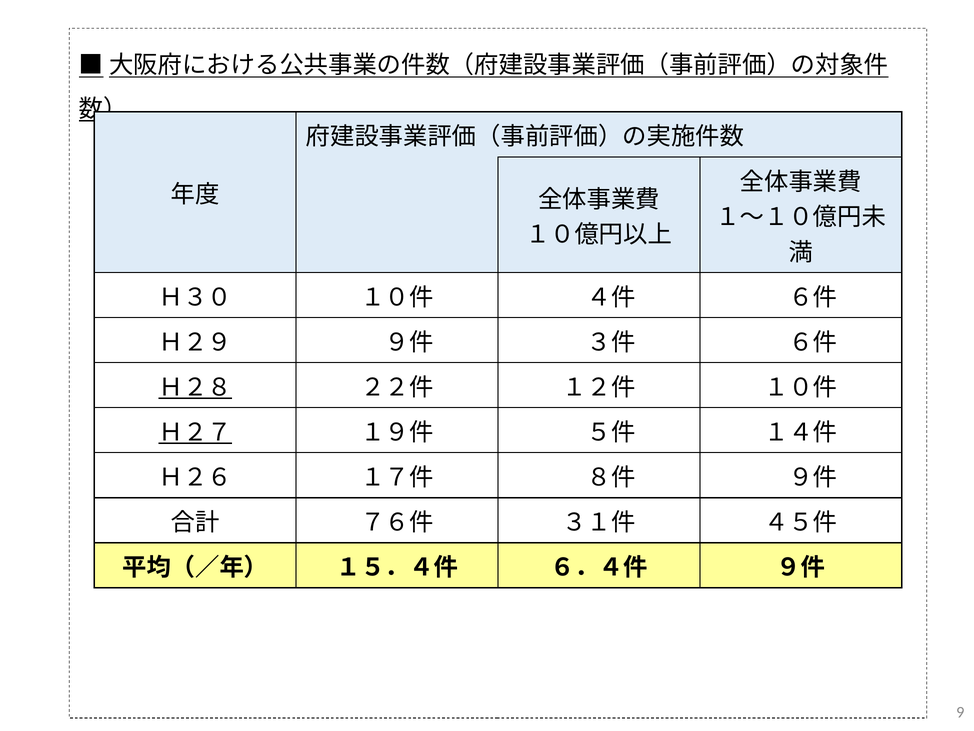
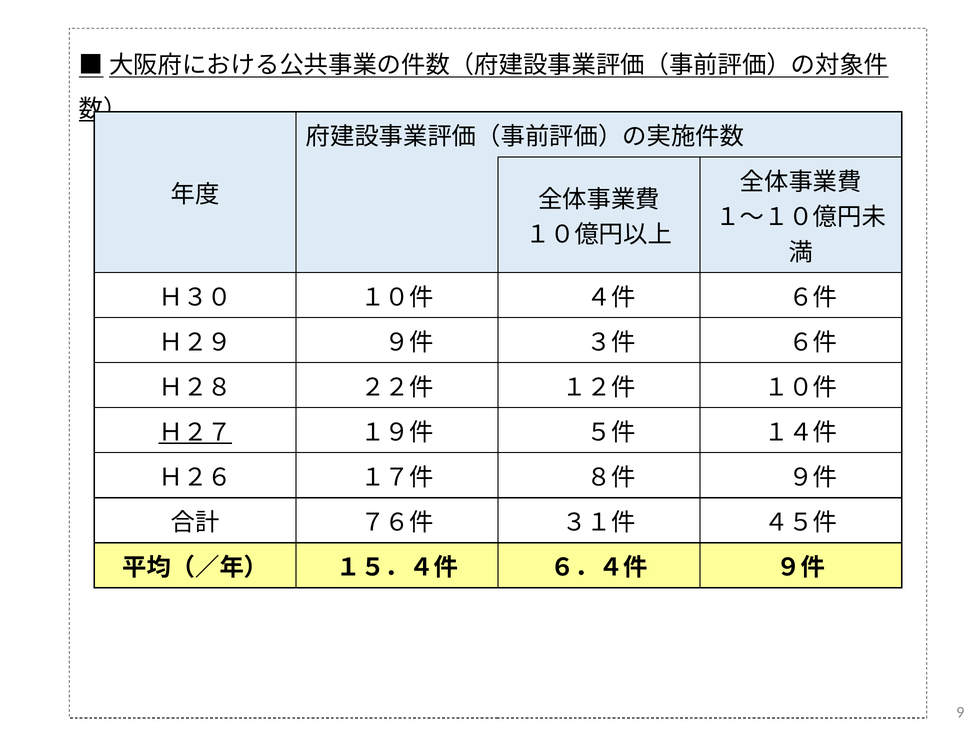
Ｈ２８ underline: present -> none
